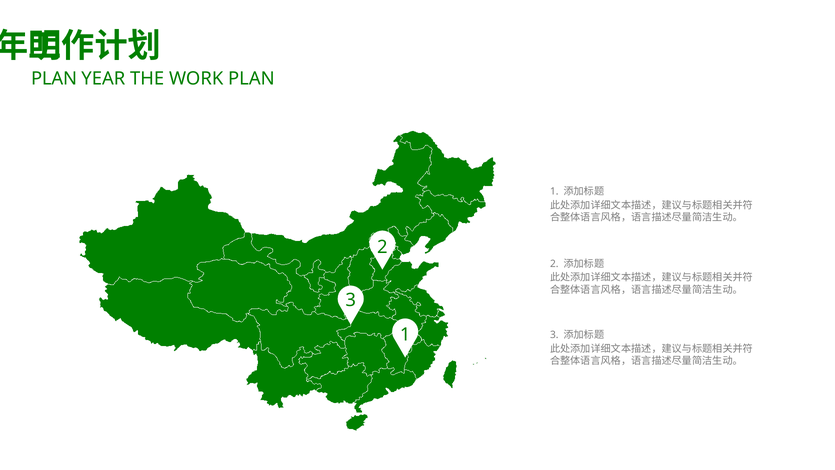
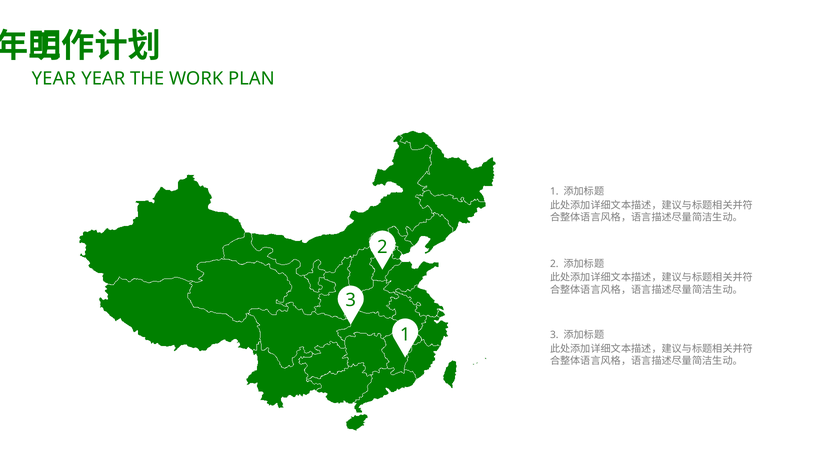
PLAN at (54, 79): PLAN -> YEAR
